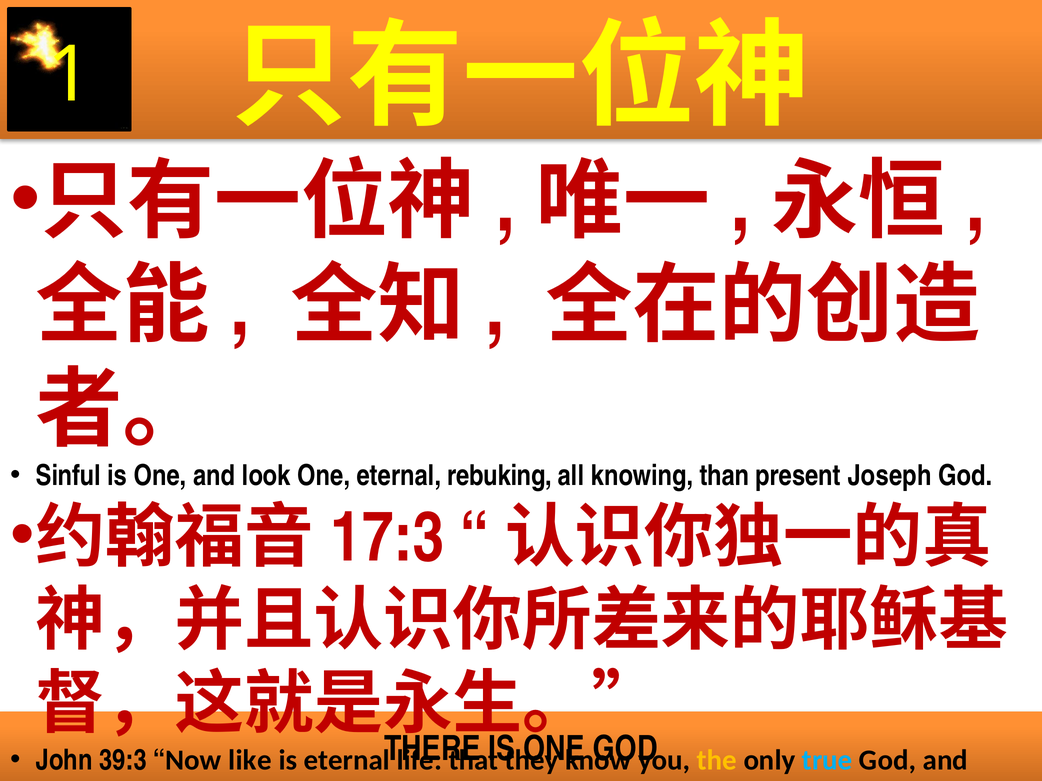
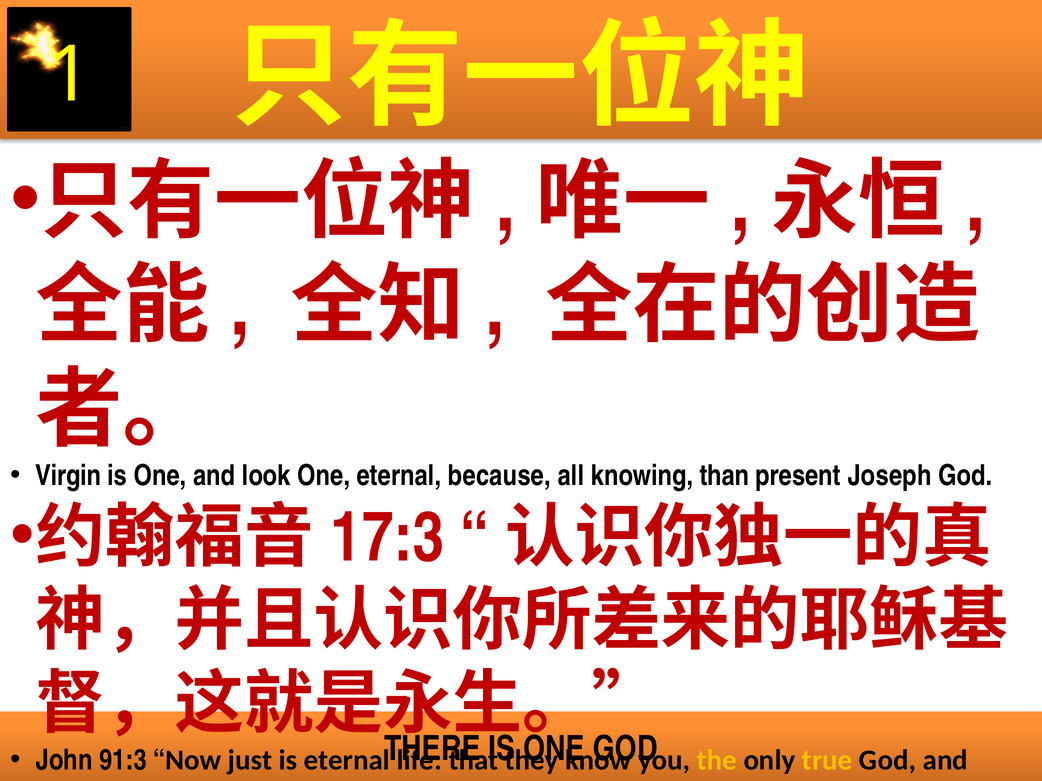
Sinful: Sinful -> Virgin
rebuking: rebuking -> because
39:3: 39:3 -> 91:3
like: like -> just
true colour: light blue -> yellow
